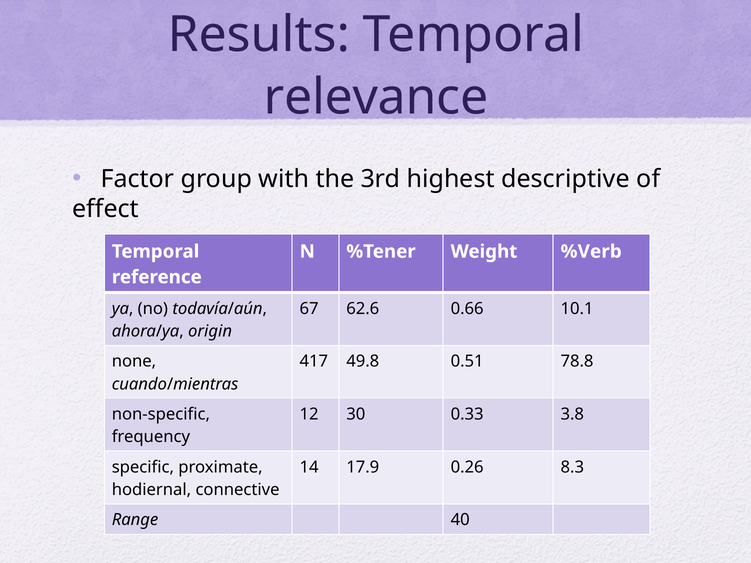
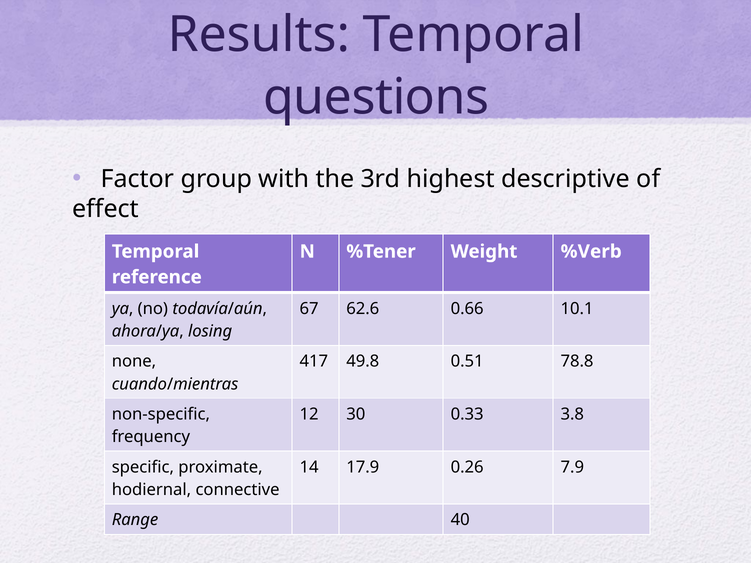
relevance: relevance -> questions
origin: origin -> losing
8.3: 8.3 -> 7.9
